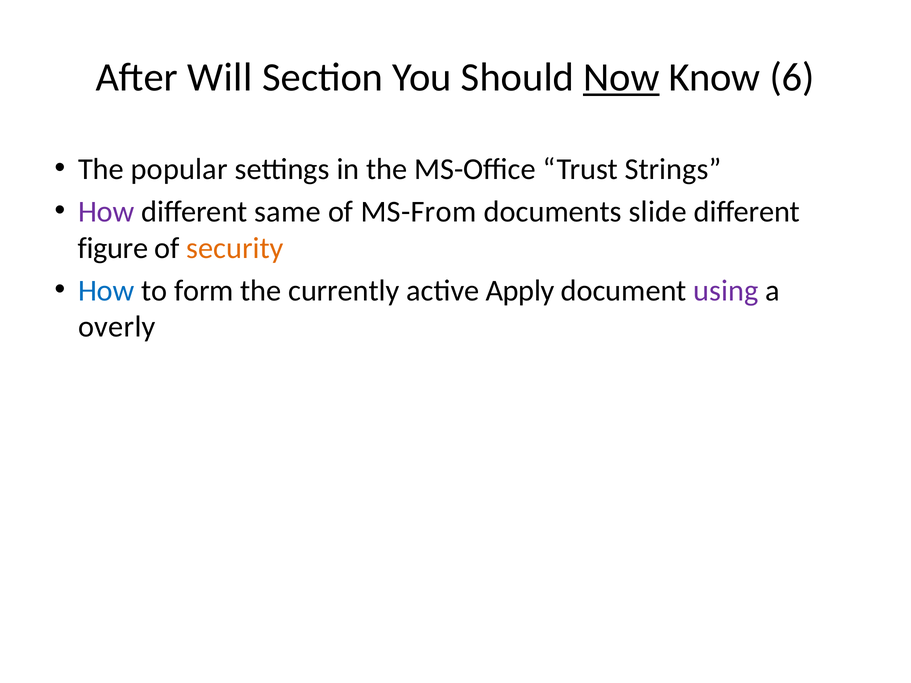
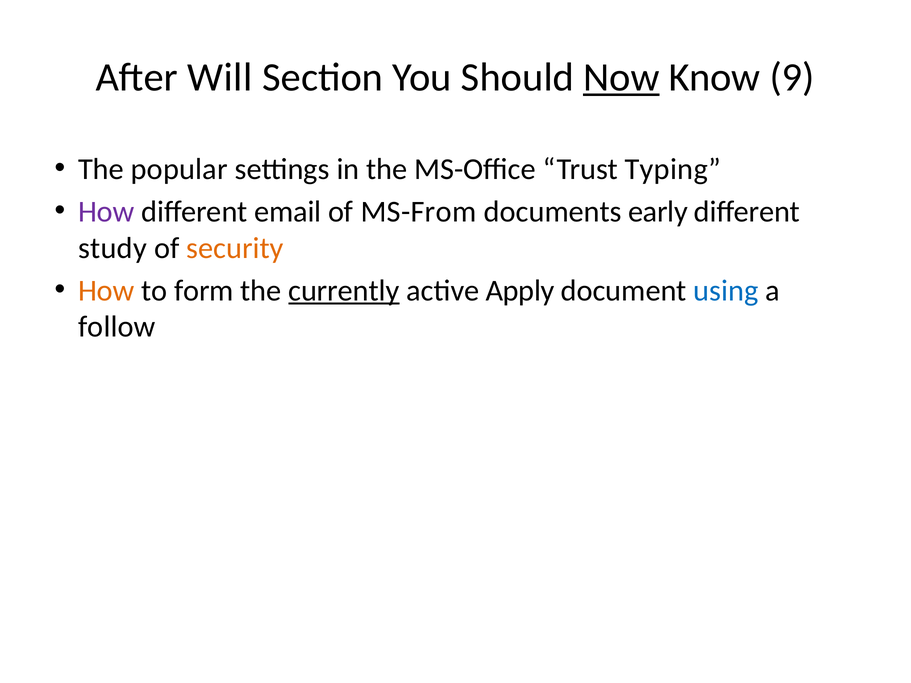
6: 6 -> 9
Strings: Strings -> Typing
same: same -> email
slide: slide -> early
figure: figure -> study
How at (106, 291) colour: blue -> orange
currently underline: none -> present
using colour: purple -> blue
overly: overly -> follow
